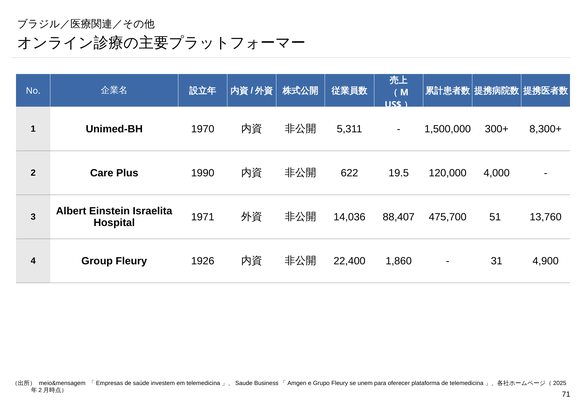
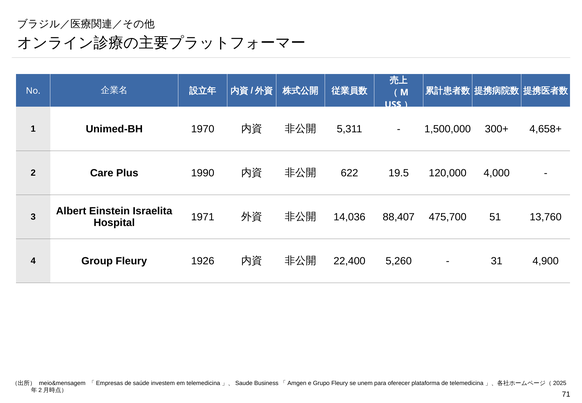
8,300+: 8,300+ -> 4,658+
1,860: 1,860 -> 5,260
